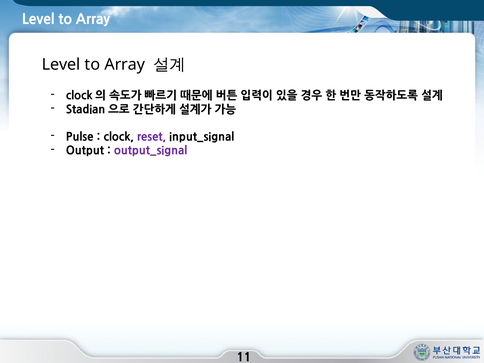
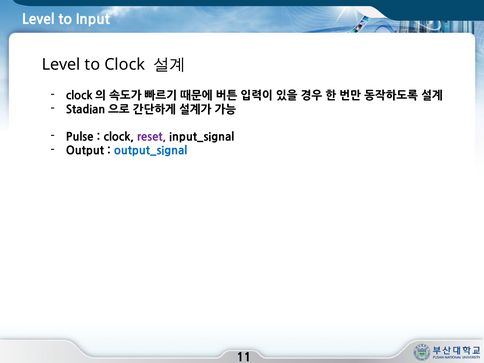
Array at (93, 20): Array -> Input
Array at (125, 65): Array -> Clock
output_signal colour: purple -> blue
